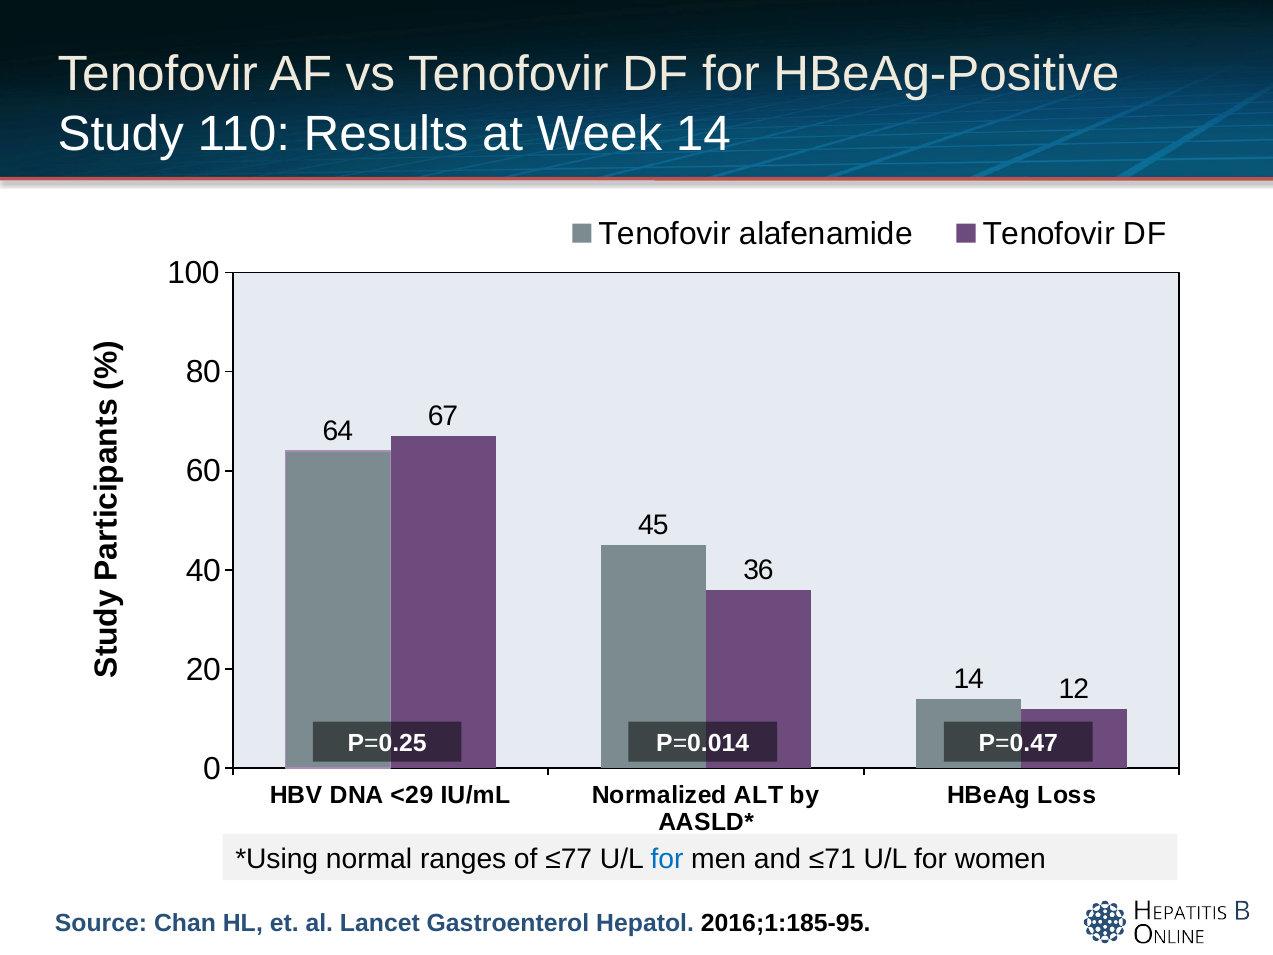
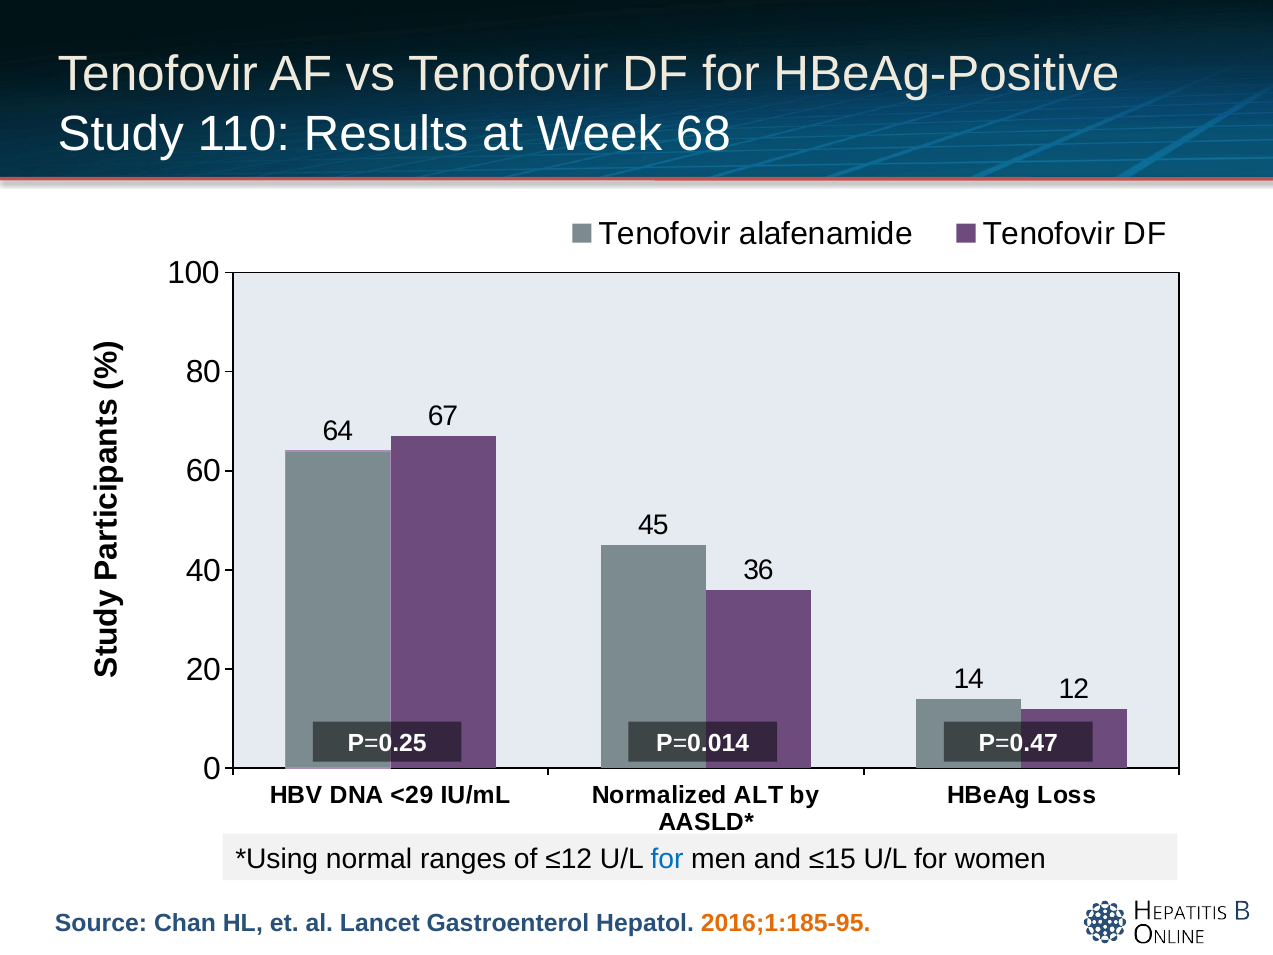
Week 14: 14 -> 68
≤77: ≤77 -> ≤12
≤71: ≤71 -> ≤15
2016;1:185-95 colour: black -> orange
